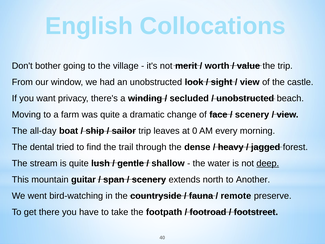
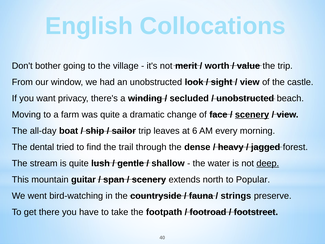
scenery at (252, 114) underline: none -> present
0: 0 -> 6
Another: Another -> Popular
remote: remote -> strings
